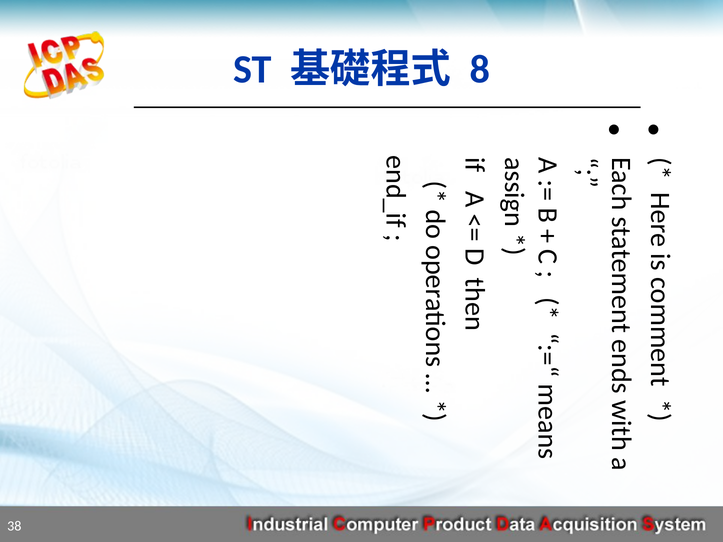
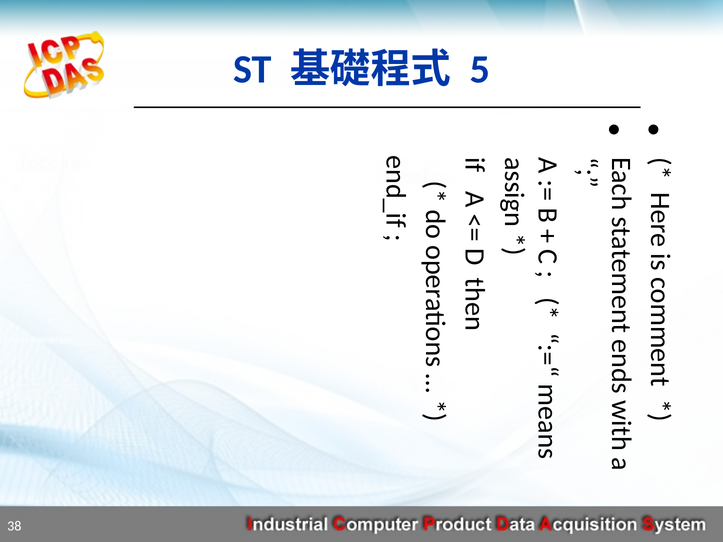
8: 8 -> 5
